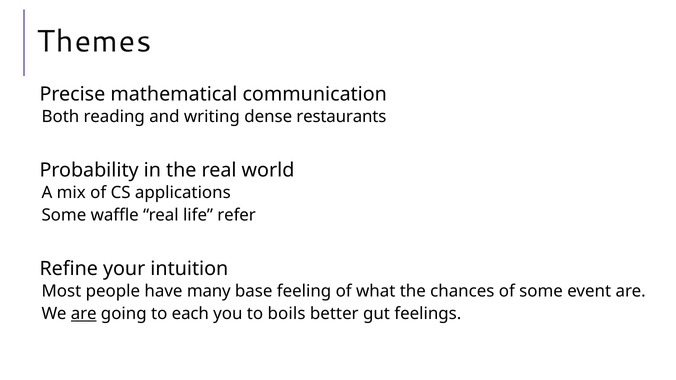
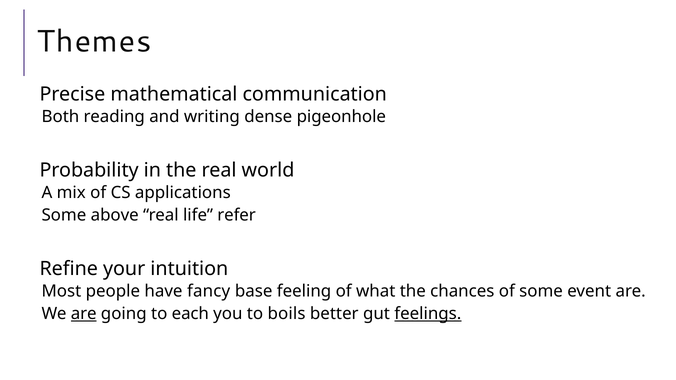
restaurants: restaurants -> pigeonhole
waffle: waffle -> above
many: many -> fancy
feelings underline: none -> present
